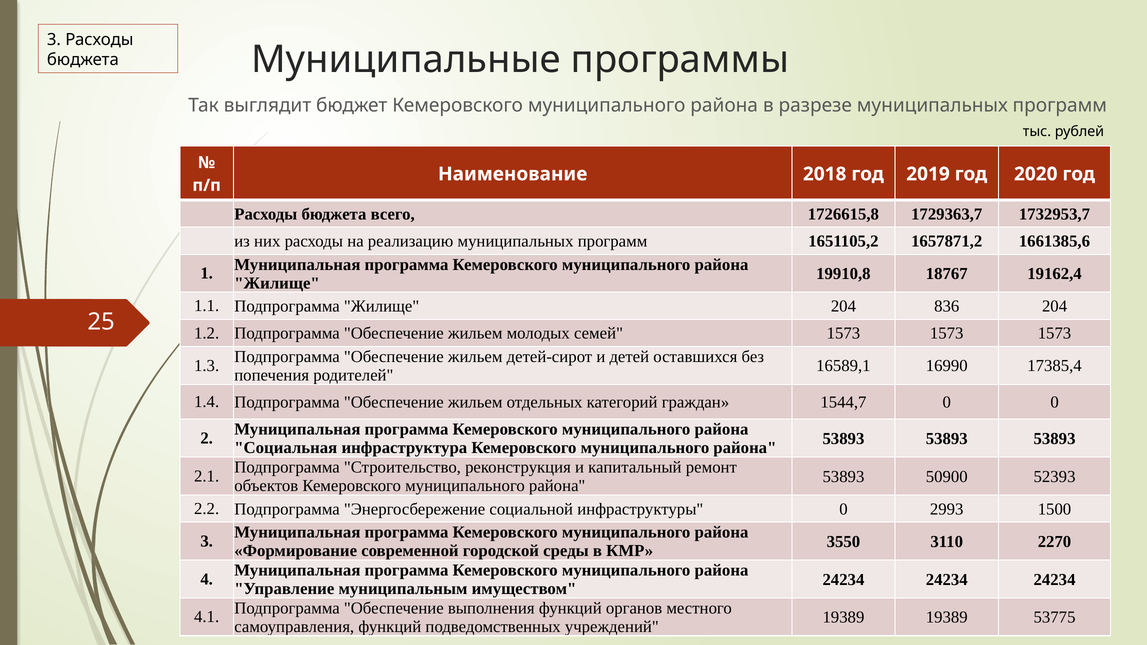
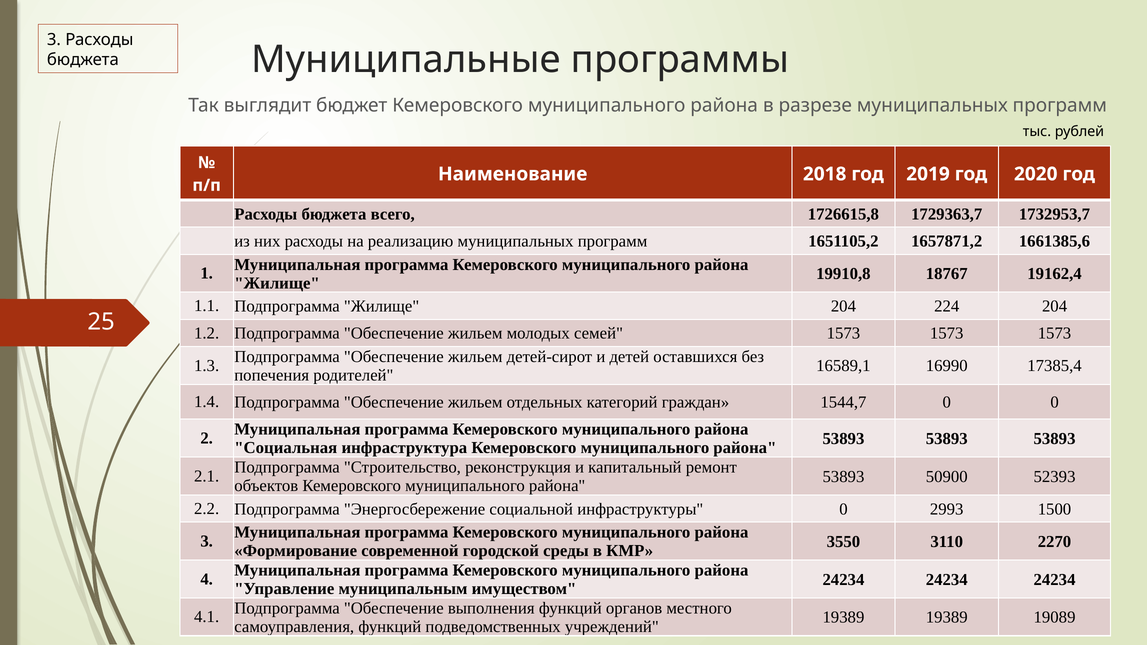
836: 836 -> 224
53775: 53775 -> 19089
